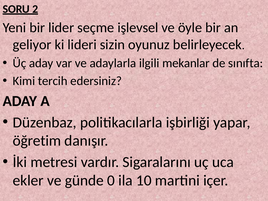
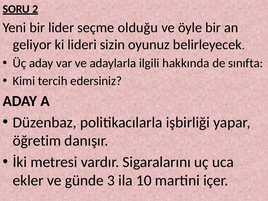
işlevsel: işlevsel -> olduğu
mekanlar: mekanlar -> hakkında
0: 0 -> 3
